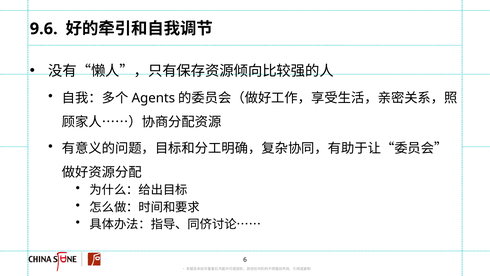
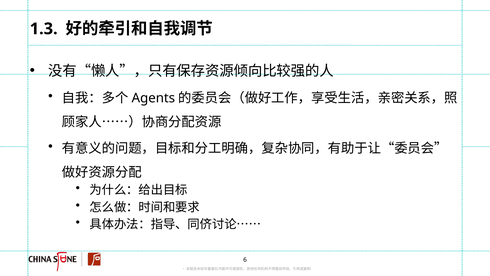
9.6: 9.6 -> 1.3
